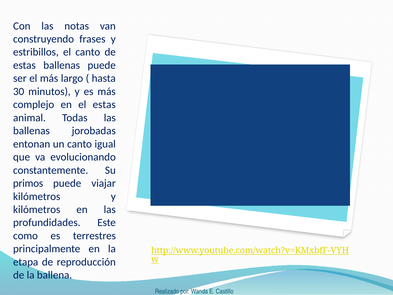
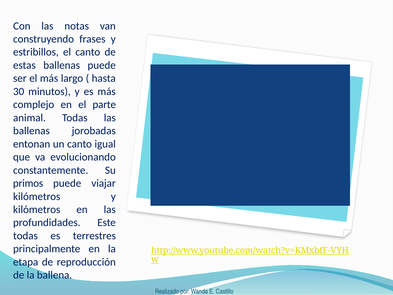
el estas: estas -> parte
como at (25, 236): como -> todas
